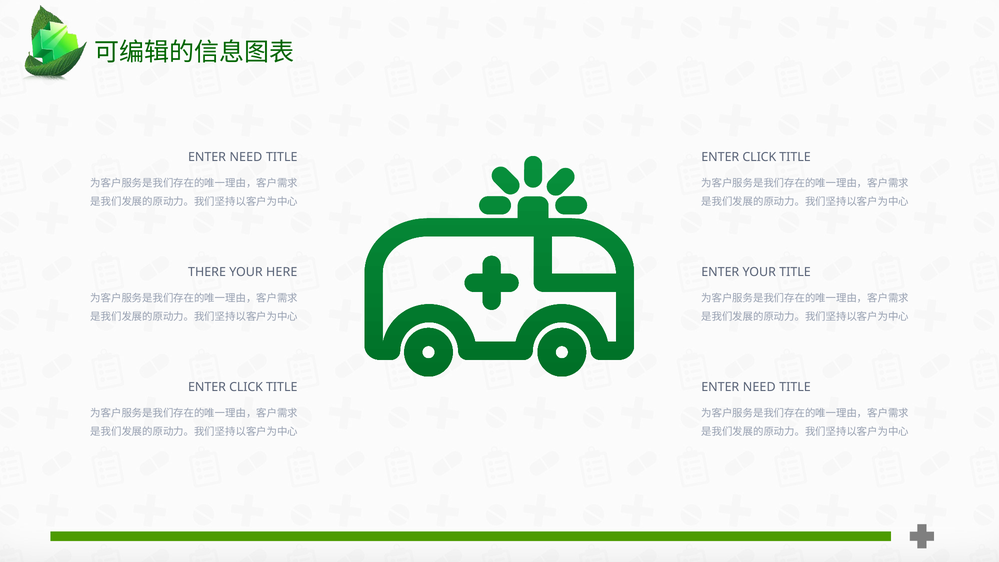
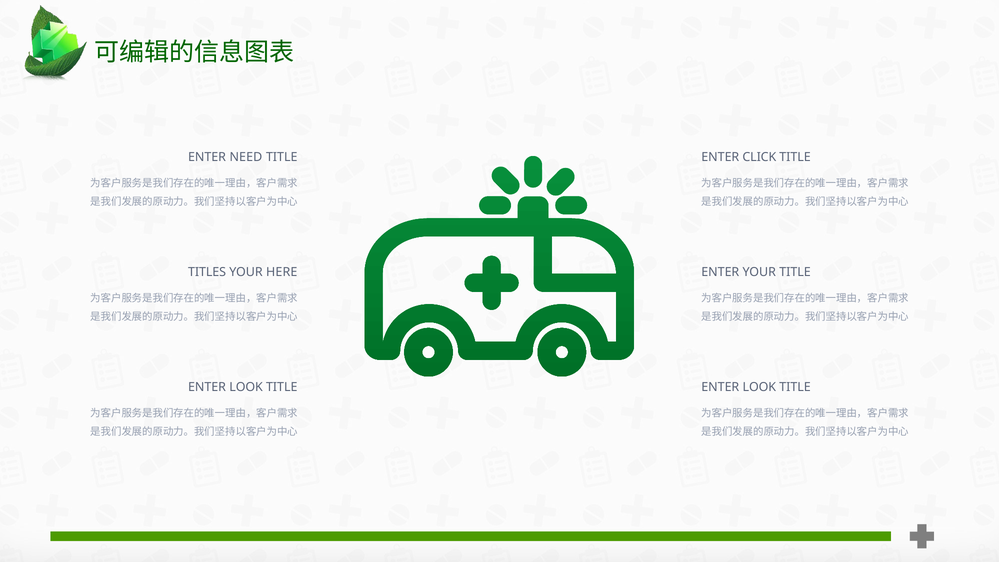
THERE: THERE -> TITLES
CLICK at (246, 387): CLICK -> LOOK
NEED at (759, 387): NEED -> LOOK
